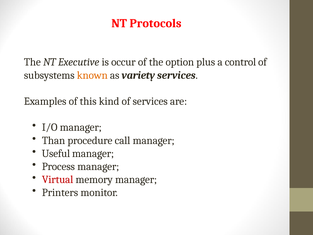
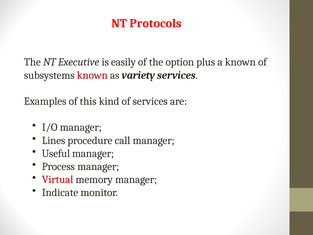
occur: occur -> easily
a control: control -> known
known at (92, 75) colour: orange -> red
Than: Than -> Lines
Printers: Printers -> Indicate
